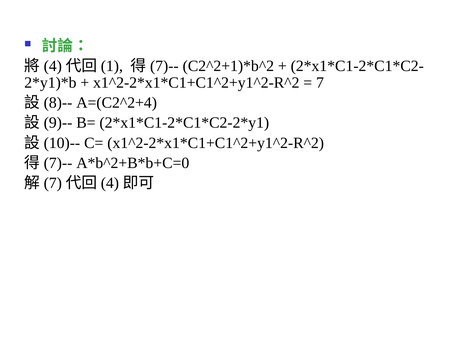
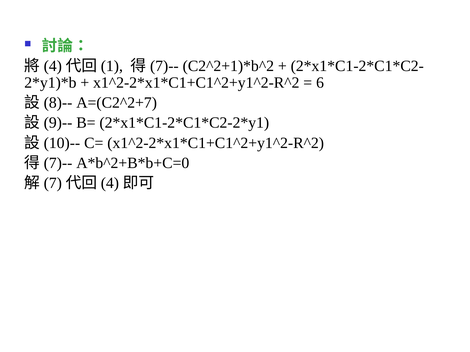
7: 7 -> 6
A=(C2^2+4: A=(C2^2+4 -> A=(C2^2+7
